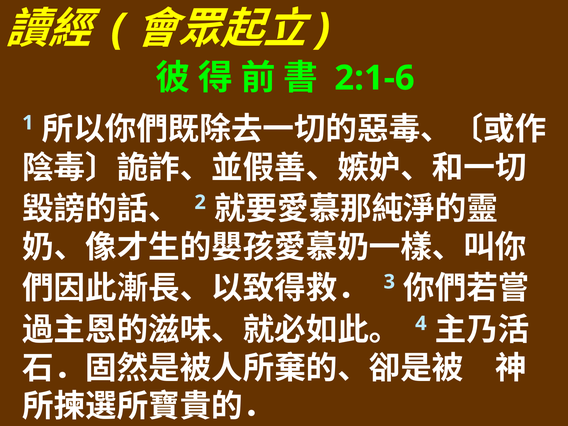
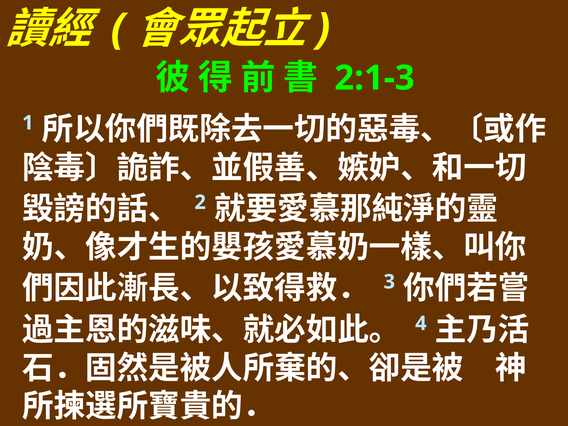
2:1-6: 2:1-6 -> 2:1-3
